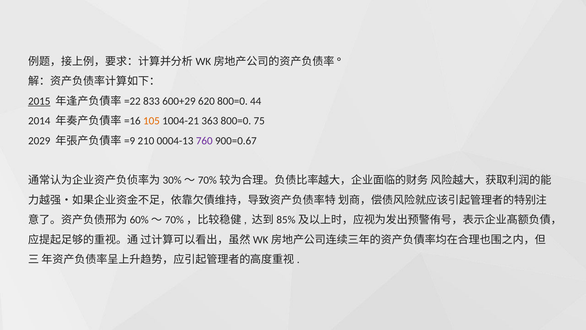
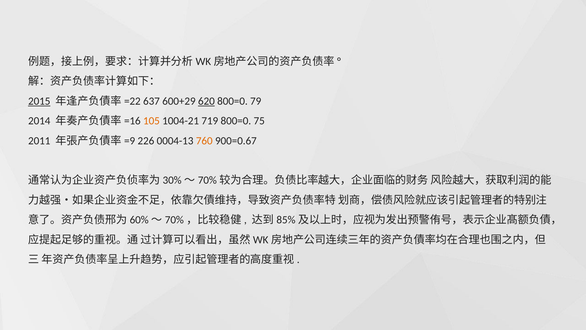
833: 833 -> 637
620 underline: none -> present
44: 44 -> 79
363: 363 -> 719
2029: 2029 -> 2011
210: 210 -> 226
760 colour: purple -> orange
